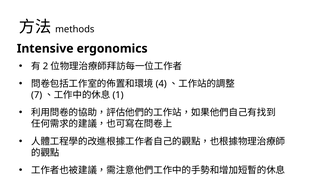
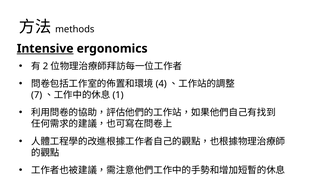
Intensive underline: none -> present
